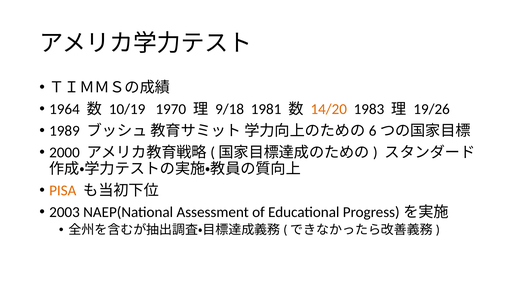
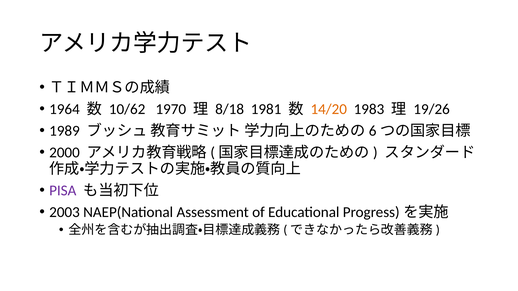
10/19: 10/19 -> 10/62
9/18: 9/18 -> 8/18
PISA colour: orange -> purple
